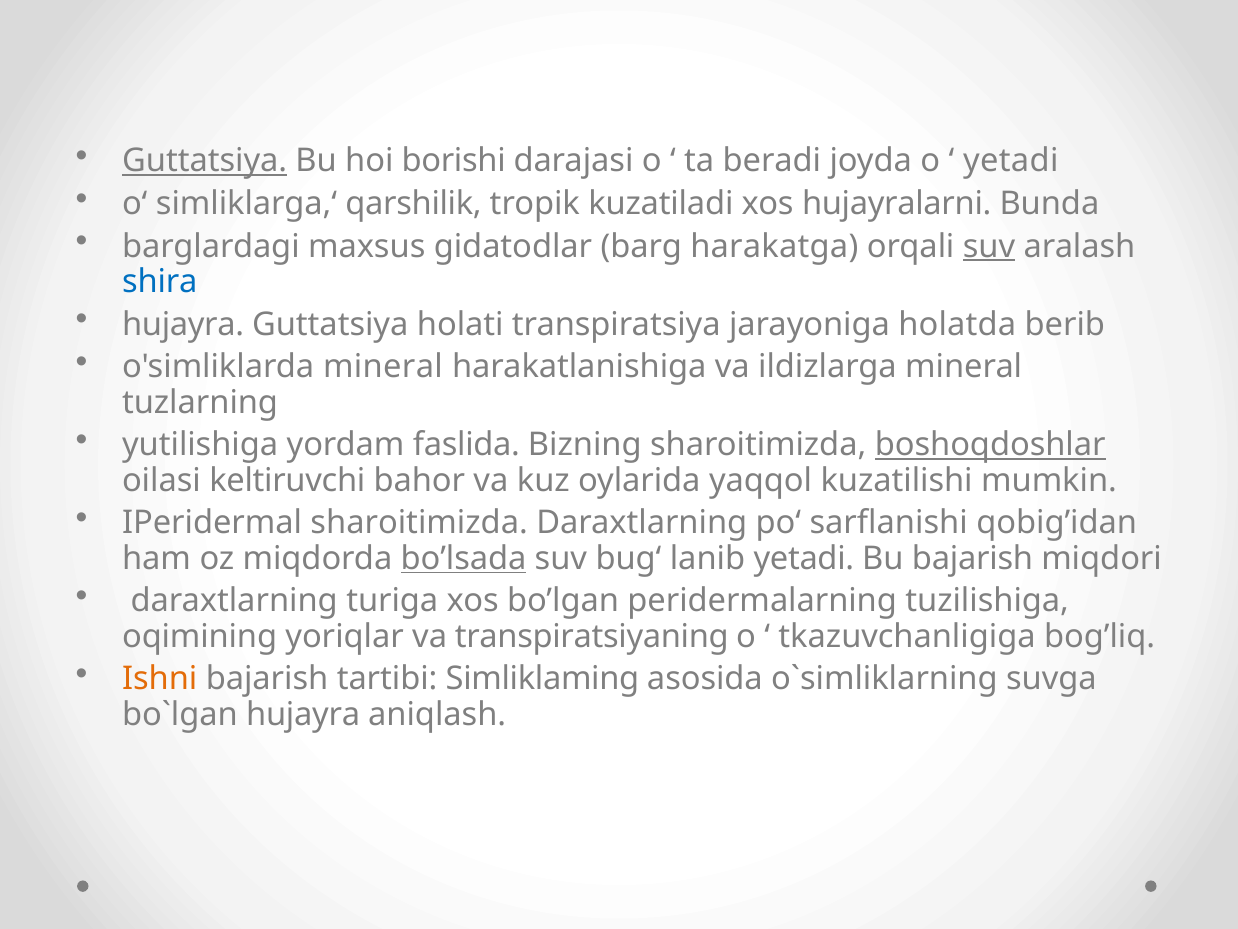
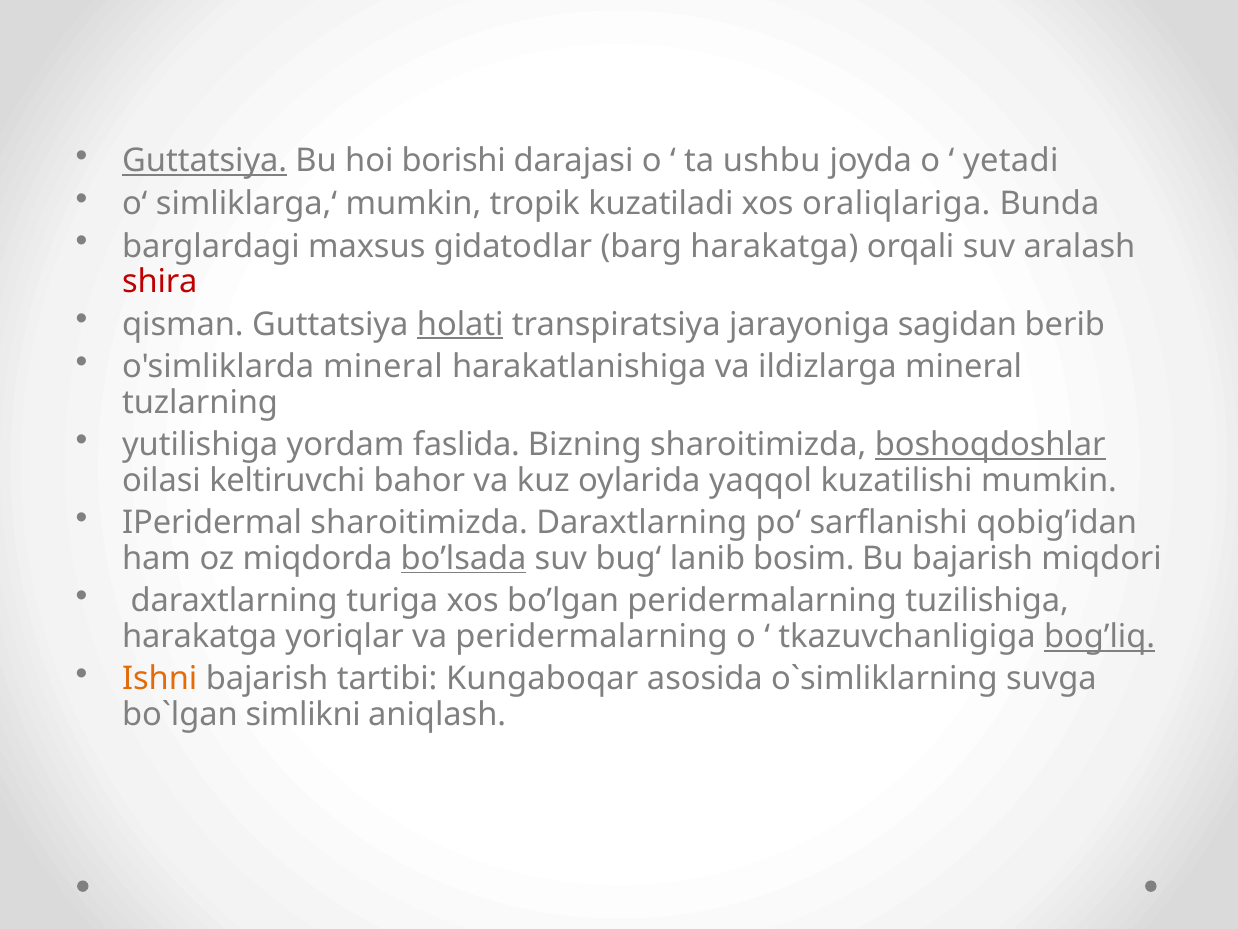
beradi: beradi -> ushbu
simliklarga,‘ qarshilik: qarshilik -> mumkin
hujayralarni: hujayralarni -> oraliqlariga
suv at (989, 246) underline: present -> none
shira colour: blue -> red
hujayra at (183, 324): hujayra -> qisman
holati underline: none -> present
holatda: holatda -> sagidan
lanib yetadi: yetadi -> bosim
oqimining at (200, 636): oqimining -> harakatga
va transpiratsiyaning: transpiratsiyaning -> peridermalarning
bog’liq underline: none -> present
Simliklaming: Simliklaming -> Kungaboqar
hujayra at (303, 714): hujayra -> simlikni
